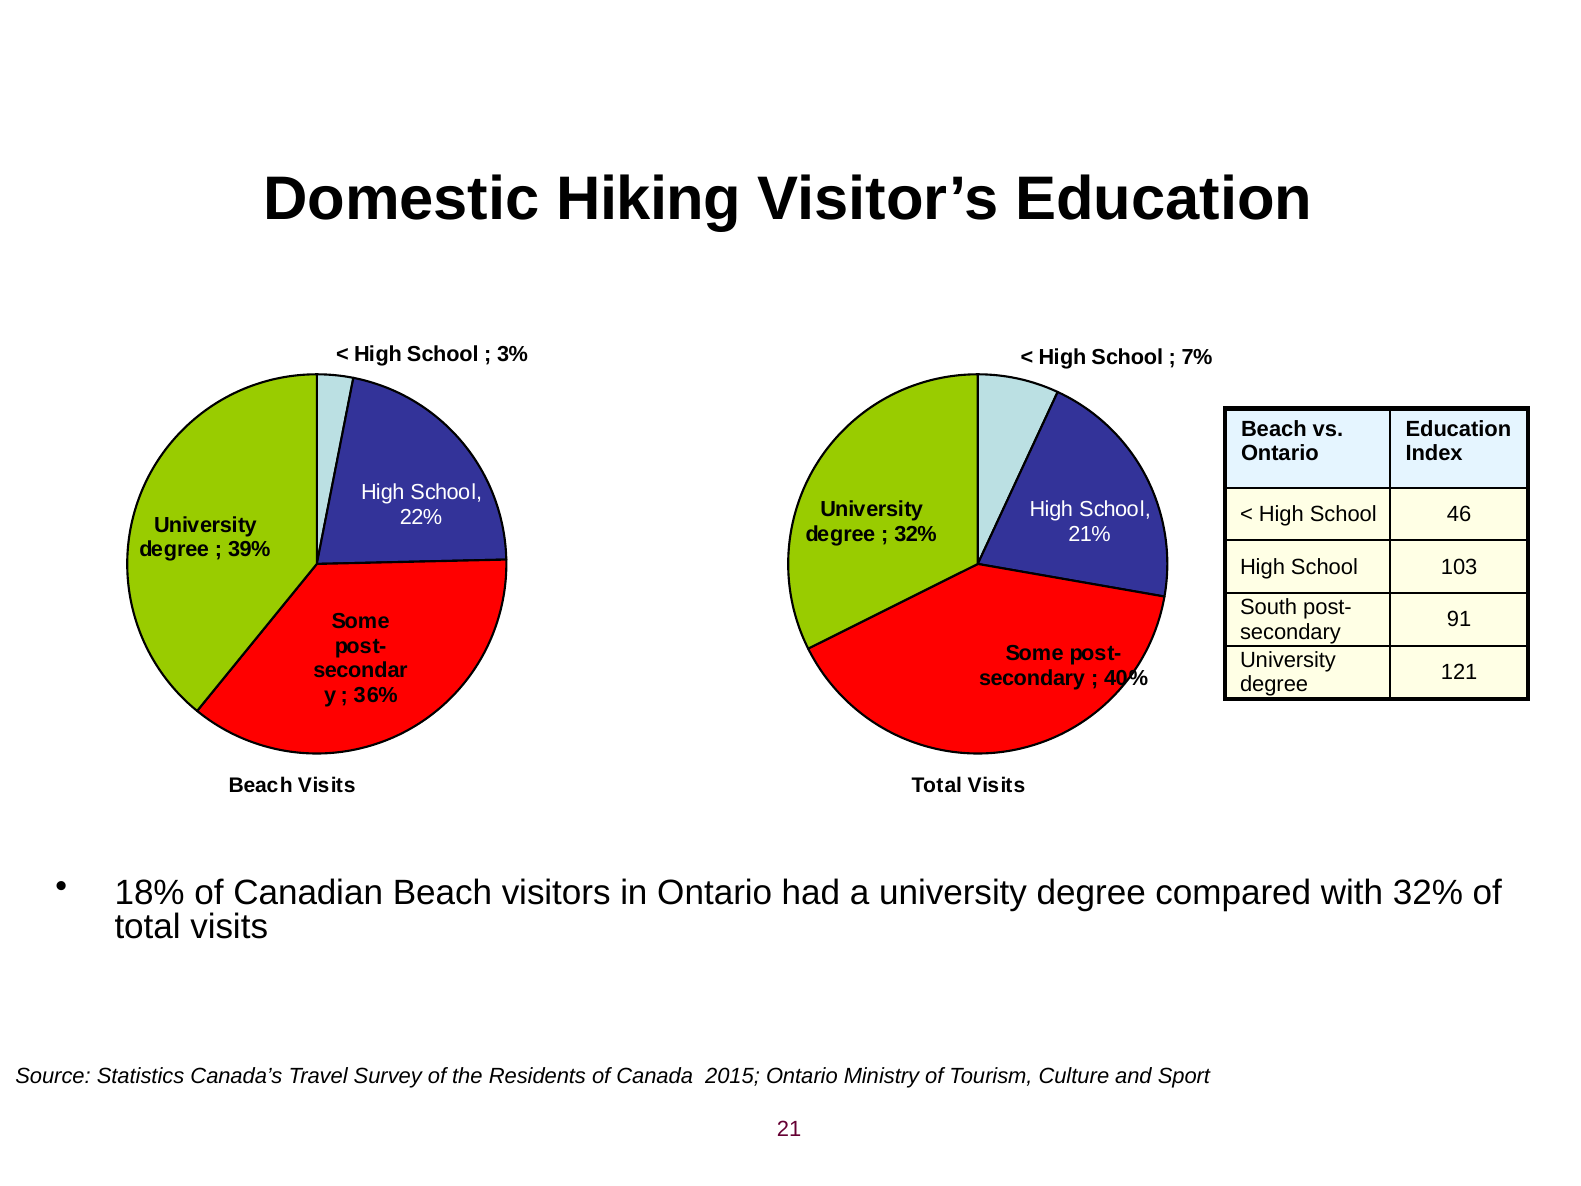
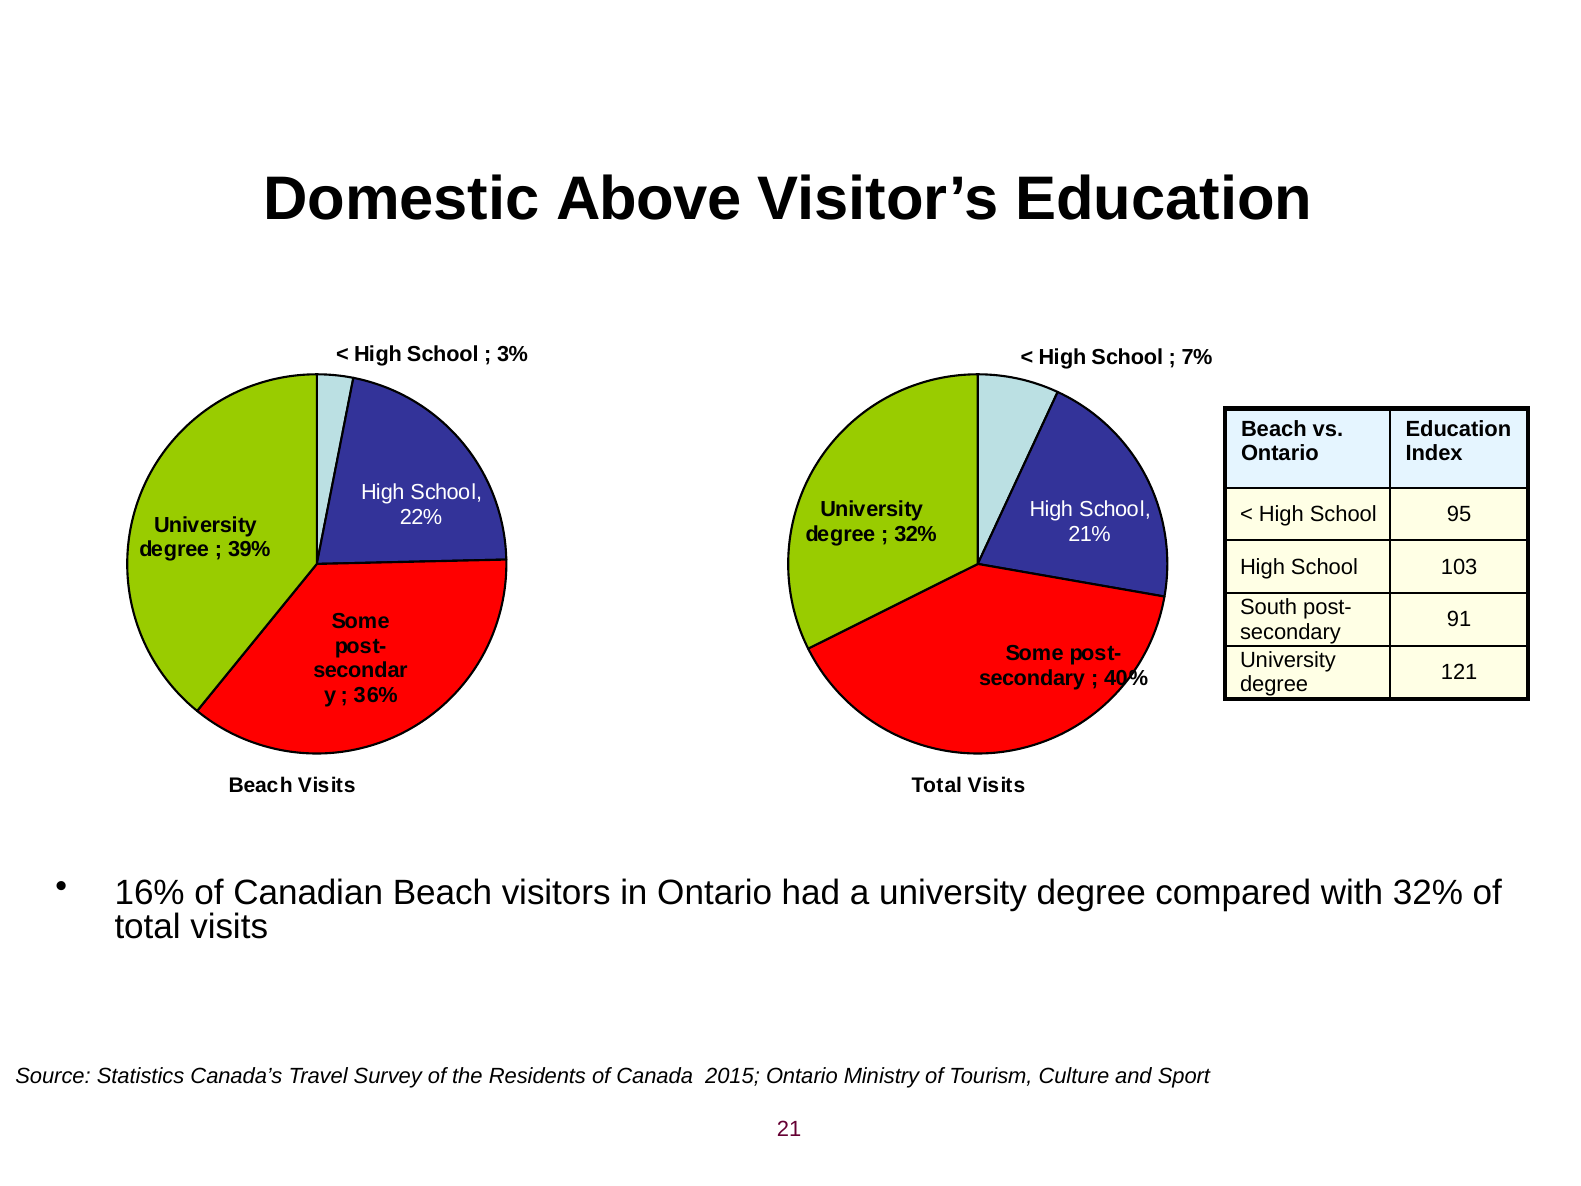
Hiking: Hiking -> Above
46: 46 -> 95
18%: 18% -> 16%
